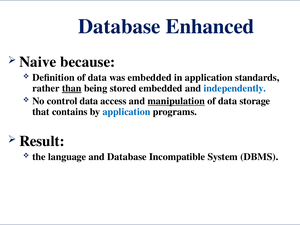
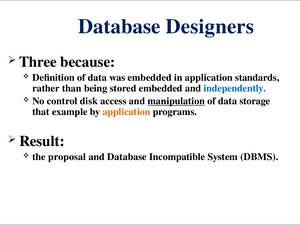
Enhanced: Enhanced -> Designers
Naive: Naive -> Three
than underline: present -> none
control data: data -> disk
contains: contains -> example
application at (126, 112) colour: blue -> orange
language: language -> proposal
